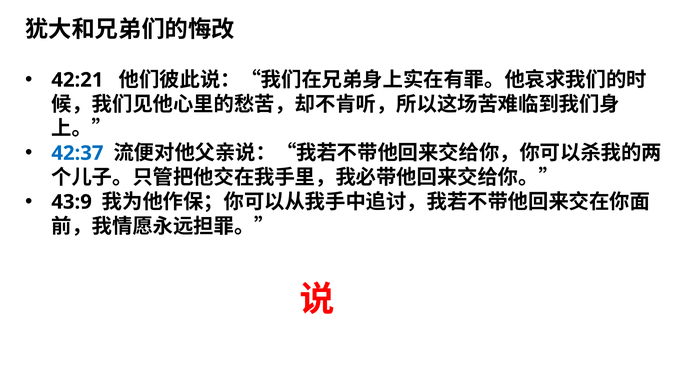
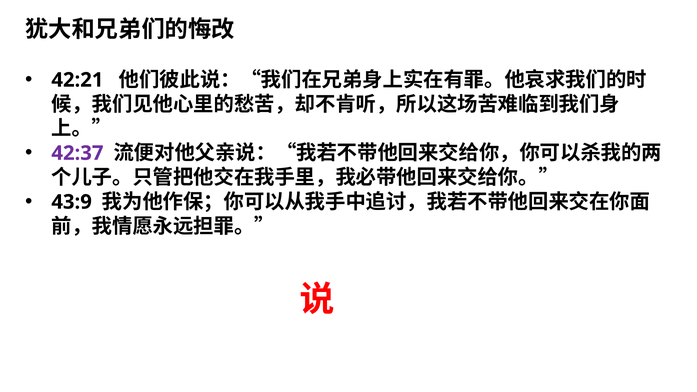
42:37 colour: blue -> purple
